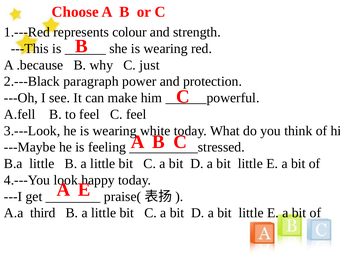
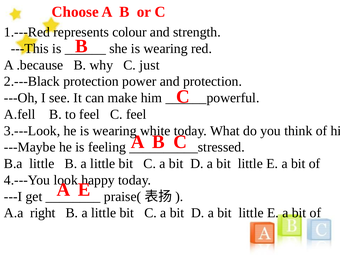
2.---Black paragraph: paragraph -> protection
third: third -> right
